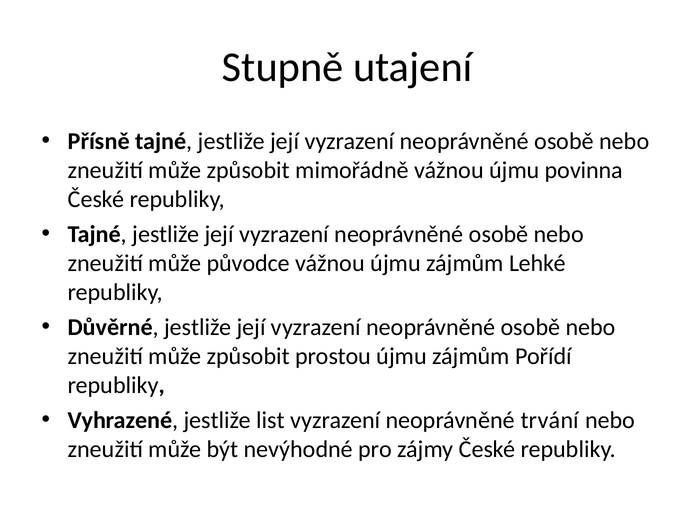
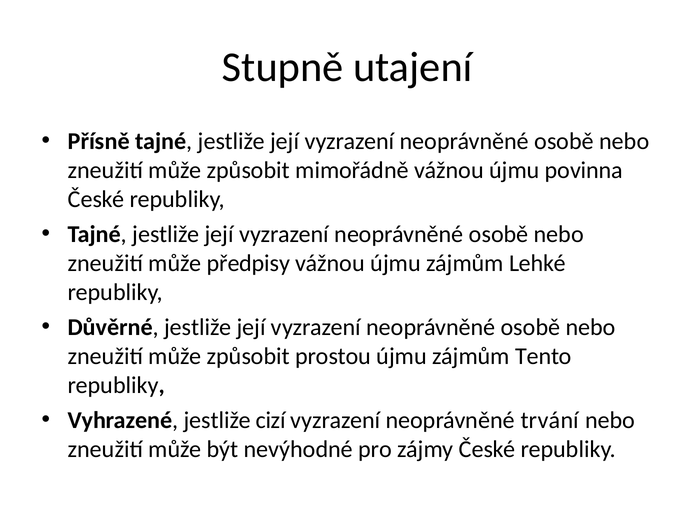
původce: původce -> předpisy
Pořídí: Pořídí -> Tento
list: list -> cizí
